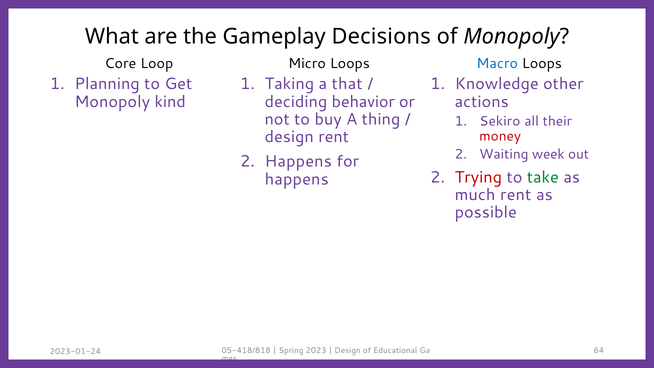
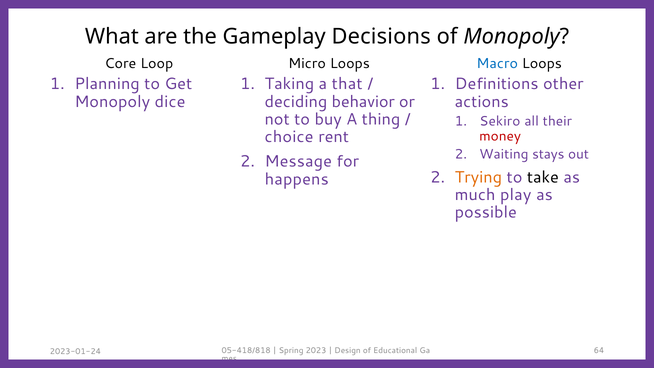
Knowledge: Knowledge -> Definitions
kind: kind -> dice
design at (289, 137): design -> choice
week: week -> stays
Happens at (298, 161): Happens -> Message
Trying colour: red -> orange
take colour: green -> black
much rent: rent -> play
